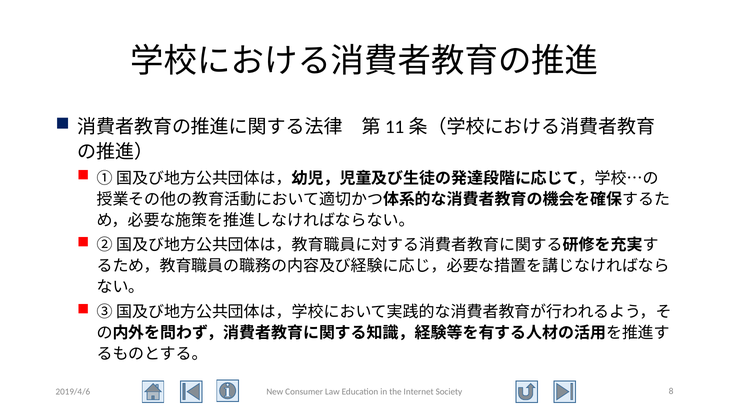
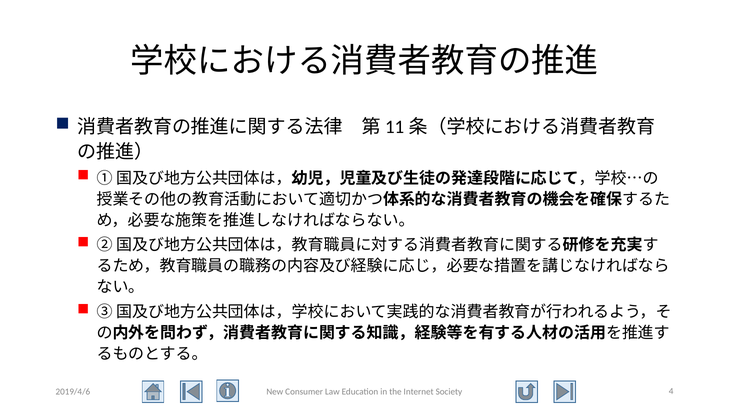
8: 8 -> 4
